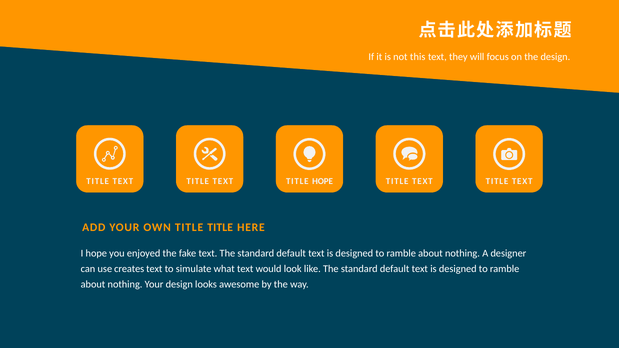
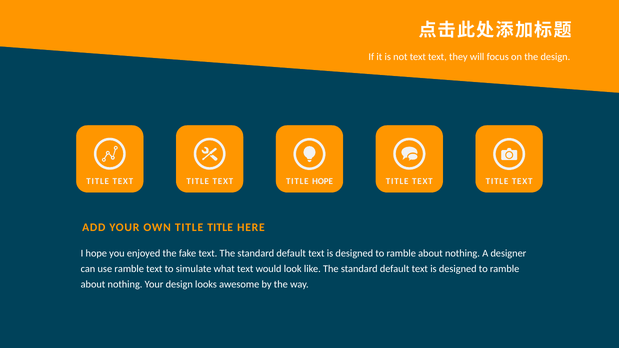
not this: this -> text
use creates: creates -> ramble
